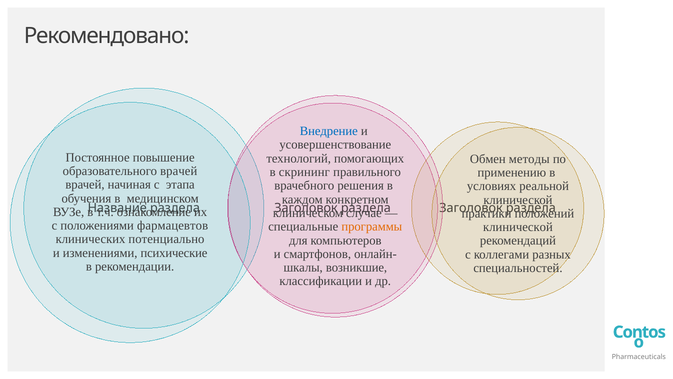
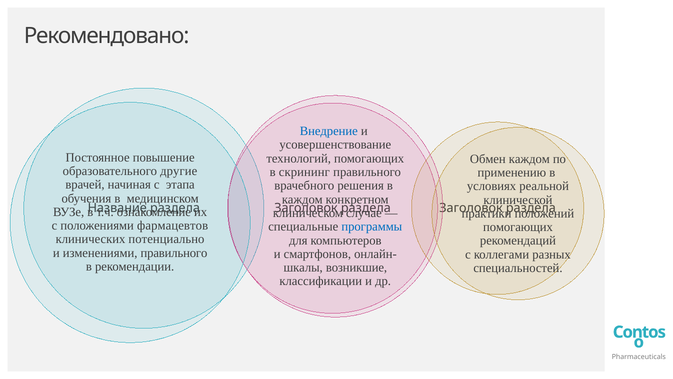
Обмен методы: методы -> каждом
образовательного врачей: врачей -> другие
программы colour: orange -> blue
клинической at (518, 227): клинической -> помогающих
изменениями психические: психические -> правильного
